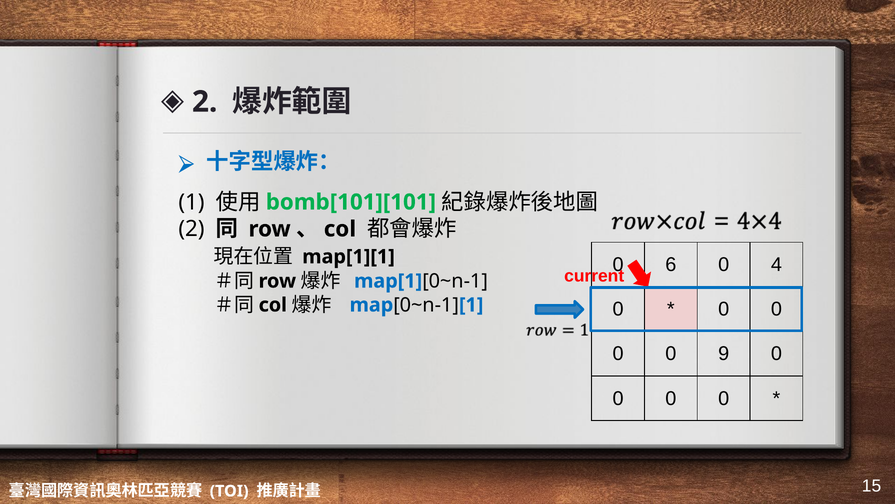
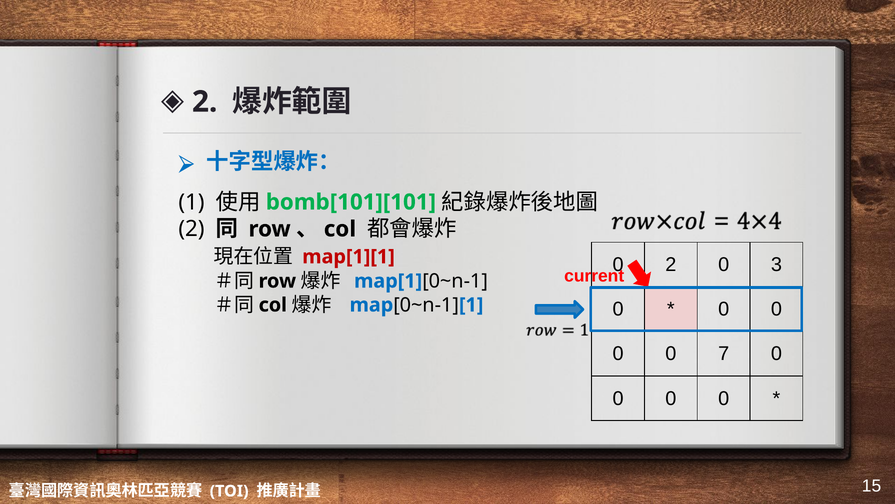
map[1][1 colour: black -> red
6 at (671, 265): 6 -> 2
4: 4 -> 3
9: 9 -> 7
